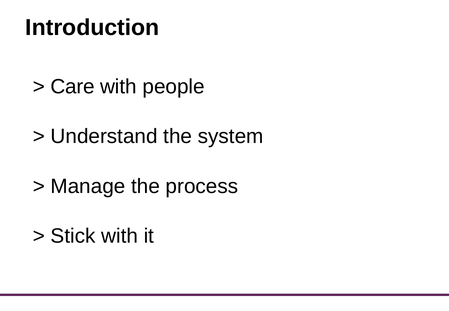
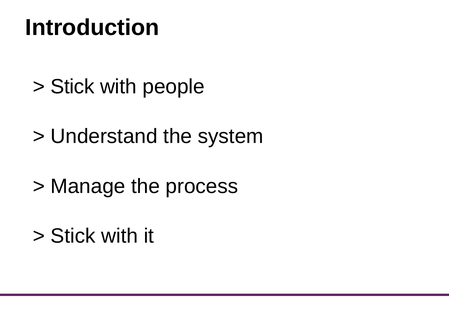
Care at (72, 87): Care -> Stick
